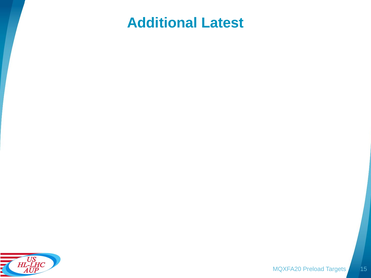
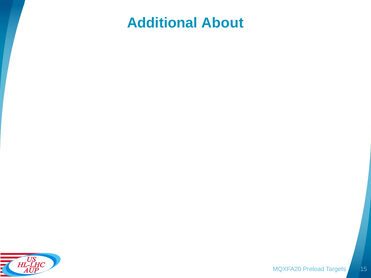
Latest: Latest -> About
